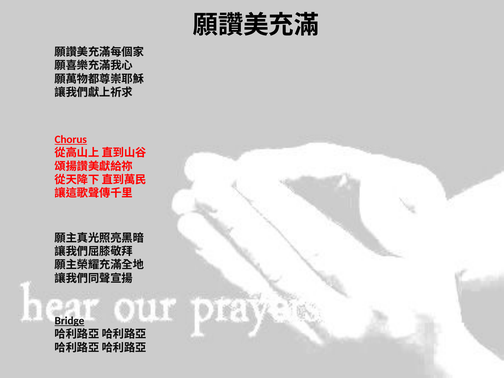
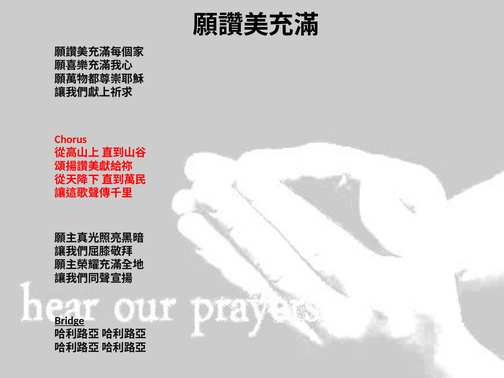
Chorus underline: present -> none
